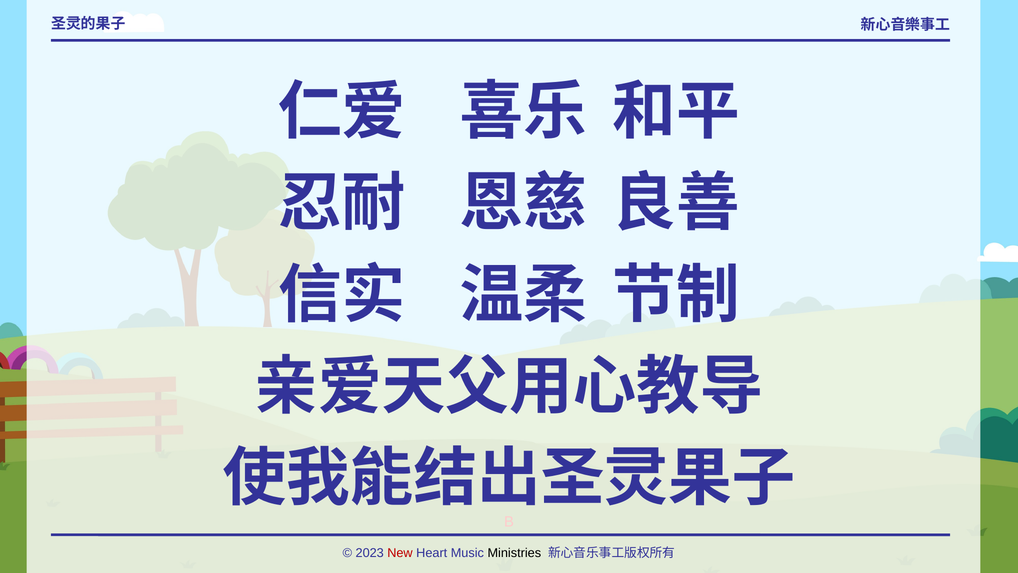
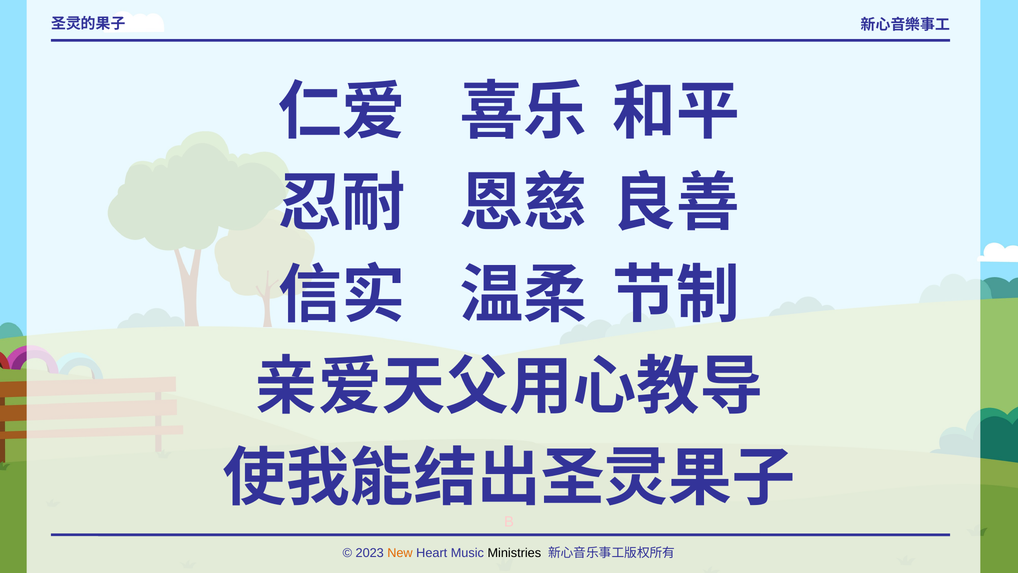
New colour: red -> orange
